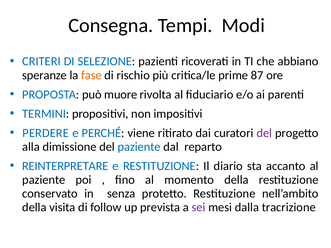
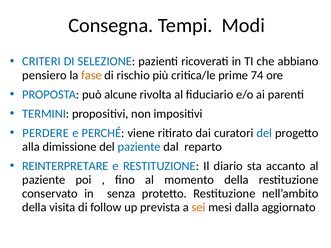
speranze: speranze -> pensiero
87: 87 -> 74
muore: muore -> alcune
del at (264, 133) colour: purple -> blue
sei colour: purple -> orange
tracrizione: tracrizione -> aggiornato
